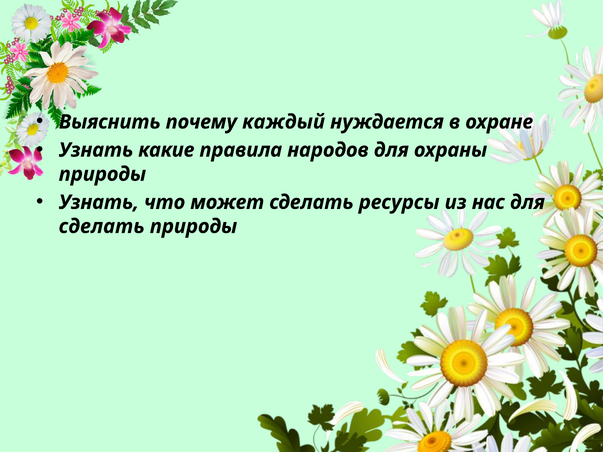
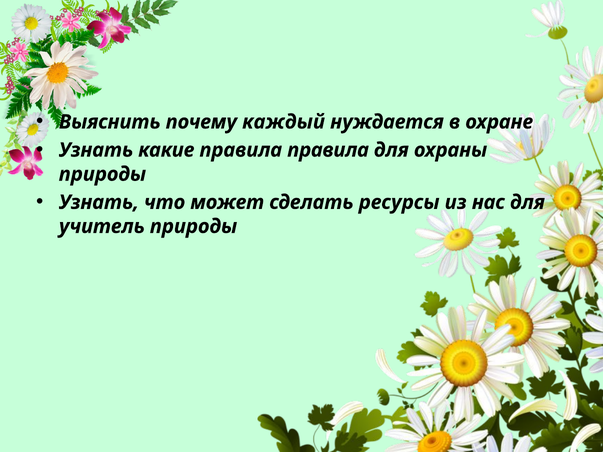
правила народов: народов -> правила
сделать at (102, 227): сделать -> учитель
